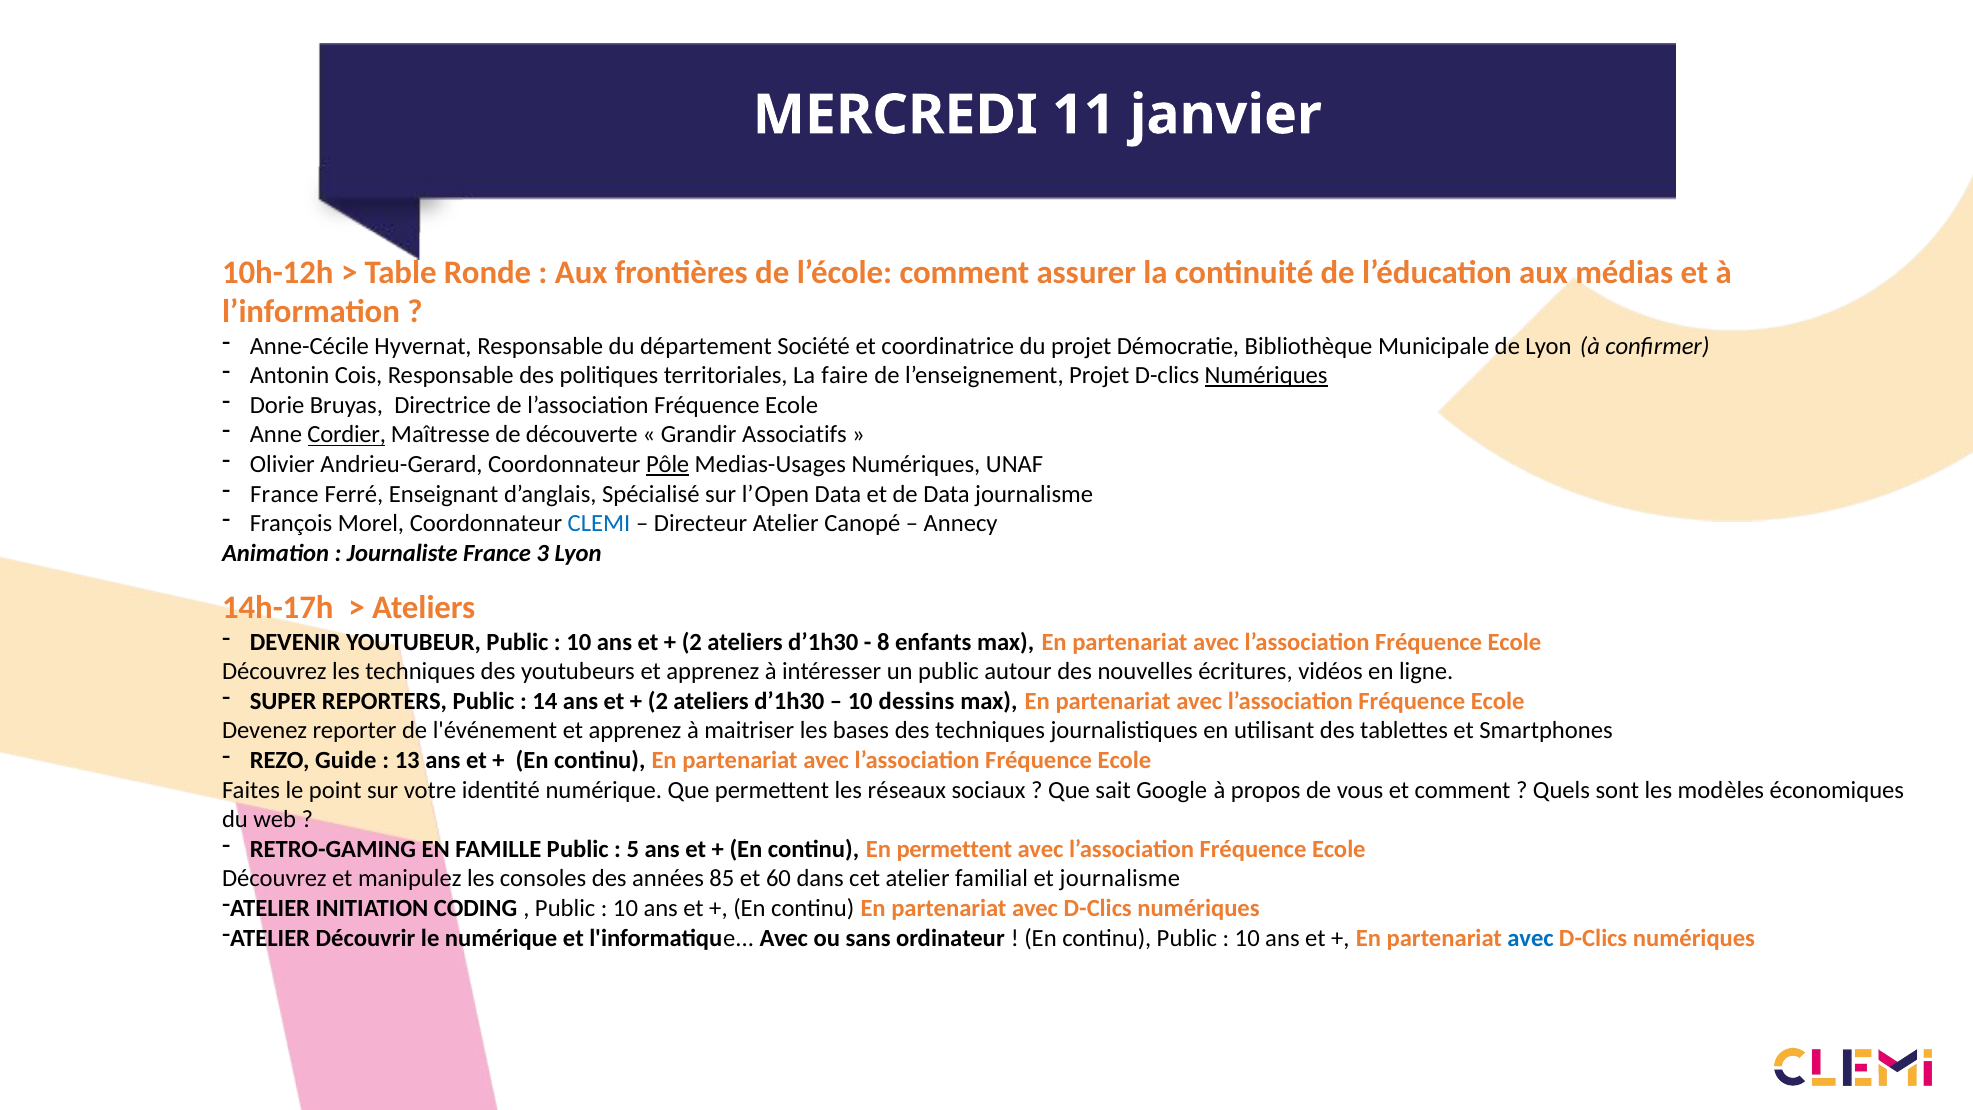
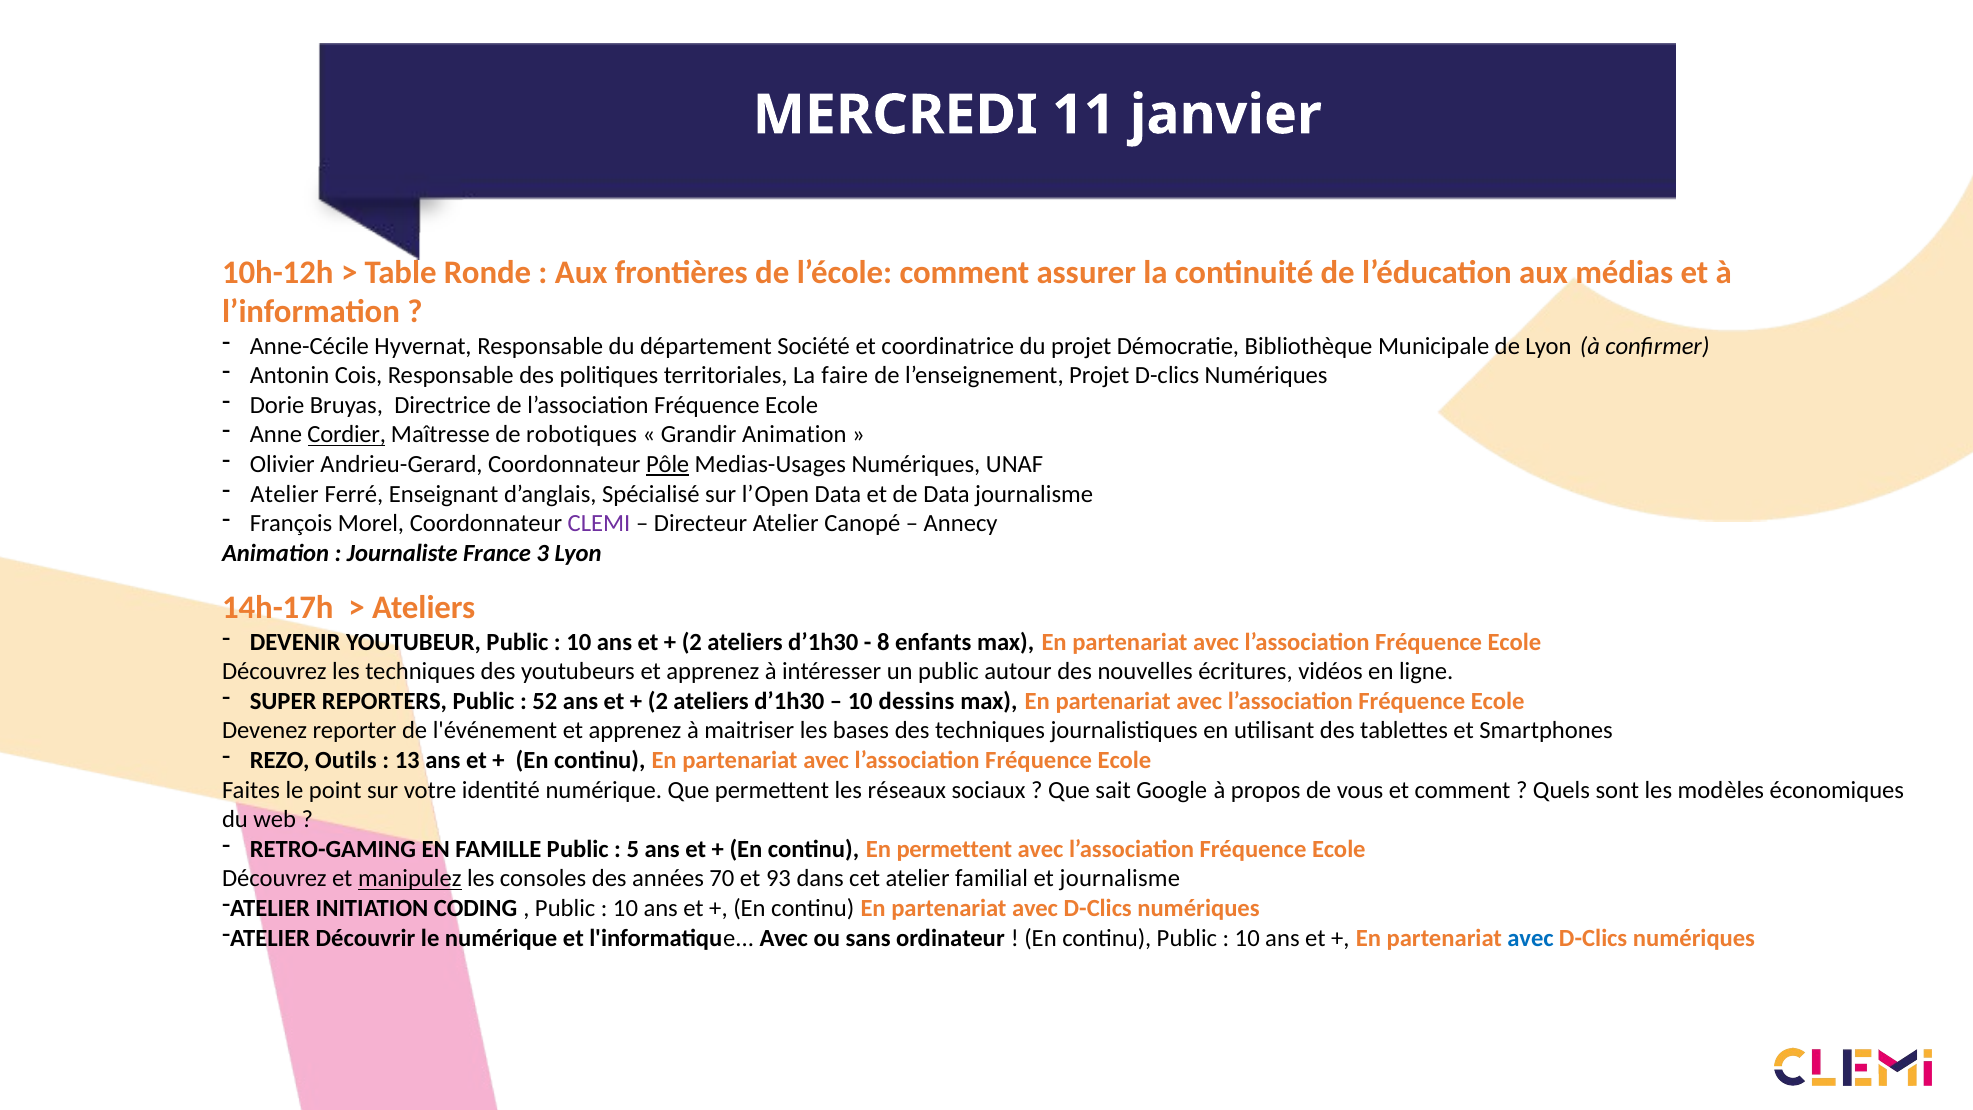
Numériques at (1266, 375) underline: present -> none
découverte: découverte -> robotiques
Grandir Associatifs: Associatifs -> Animation
France at (284, 494): France -> Atelier
CLEMI colour: blue -> purple
14: 14 -> 52
Guide: Guide -> Outils
manipulez underline: none -> present
85: 85 -> 70
60: 60 -> 93
